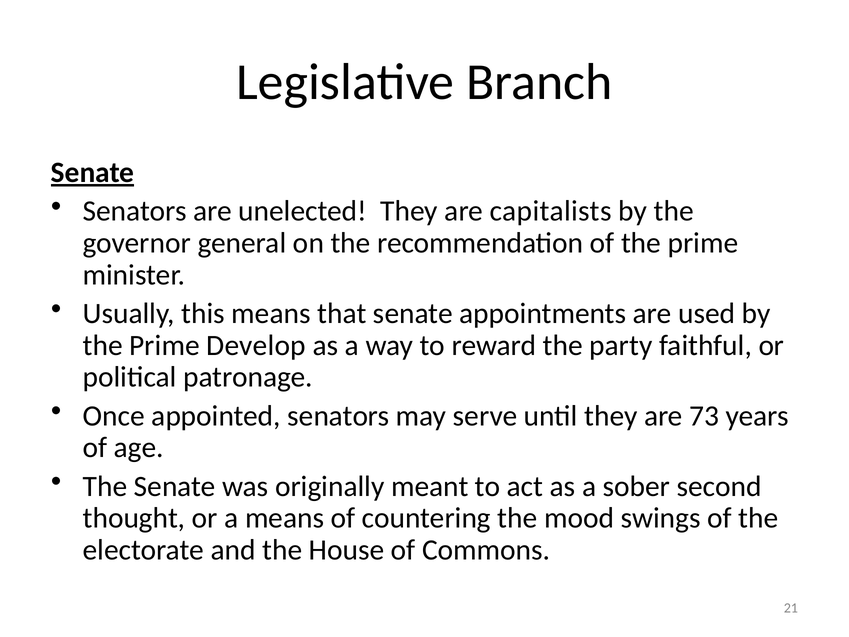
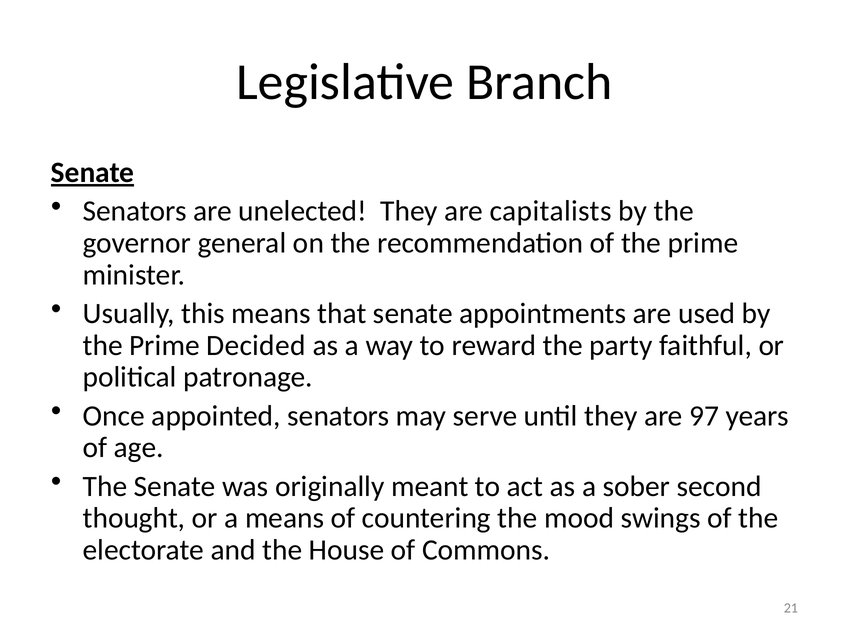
Develop: Develop -> Decided
73: 73 -> 97
